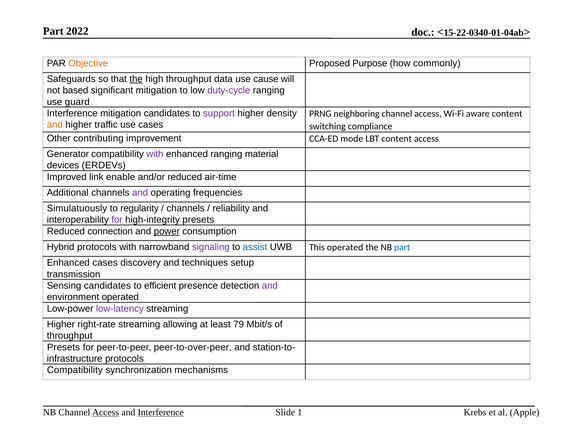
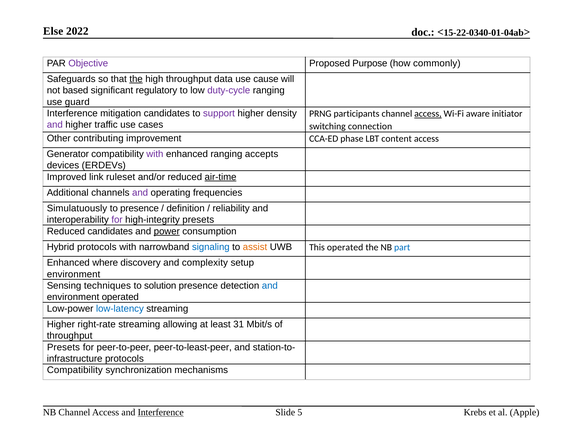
Part at (53, 31): Part -> Else
Objective colour: orange -> purple
significant mitigation: mitigation -> regulatory
neighboring: neighboring -> participants
access at (428, 114) underline: none -> present
aware content: content -> initiator
and at (55, 125) colour: orange -> purple
compliance: compliance -> connection
mode: mode -> phase
material: material -> accepts
enable: enable -> ruleset
air-time underline: none -> present
to regularity: regularity -> presence
channels at (186, 208): channels -> definition
Reduced connection: connection -> candidates
signaling colour: purple -> blue
assist colour: blue -> orange
Enhanced cases: cases -> where
techniques: techniques -> complexity
transmission at (74, 274): transmission -> environment
Sensing candidates: candidates -> techniques
efficient: efficient -> solution
and at (270, 286) colour: purple -> blue
low-latency colour: purple -> blue
79: 79 -> 31
peer-to-over-peer: peer-to-over-peer -> peer-to-least-peer
Access at (106, 412) underline: present -> none
1: 1 -> 5
